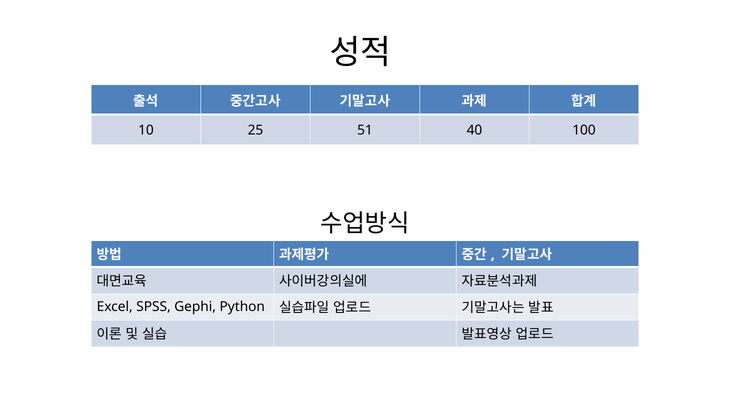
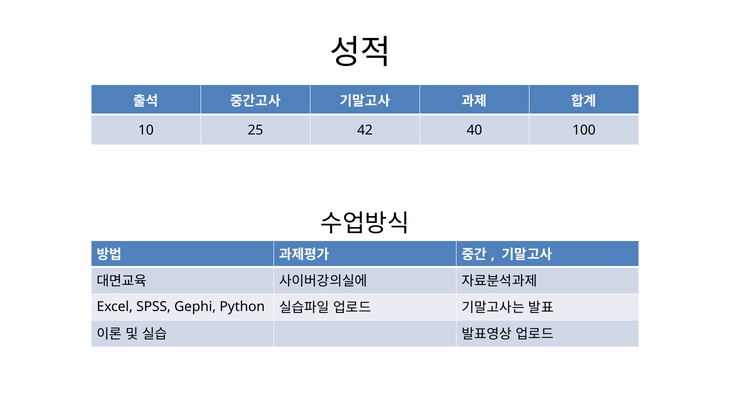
51: 51 -> 42
